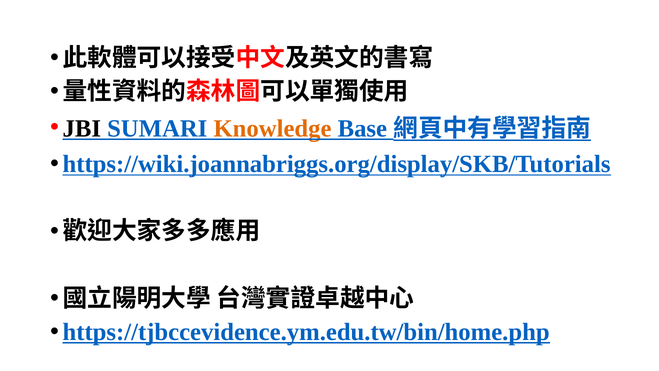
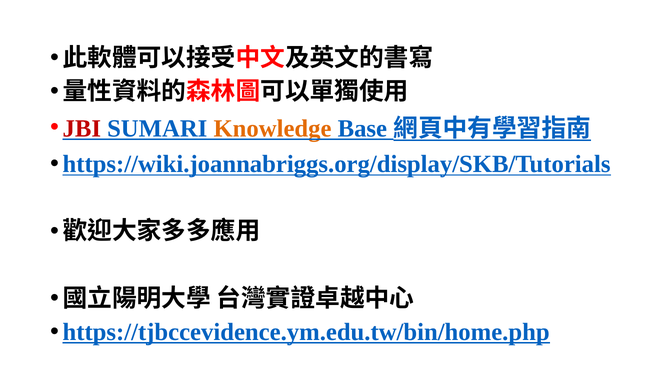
JBI colour: black -> red
